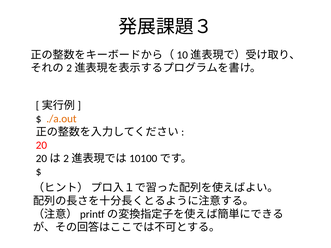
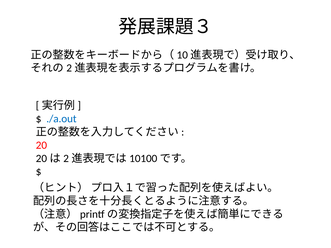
./a.out colour: orange -> blue
